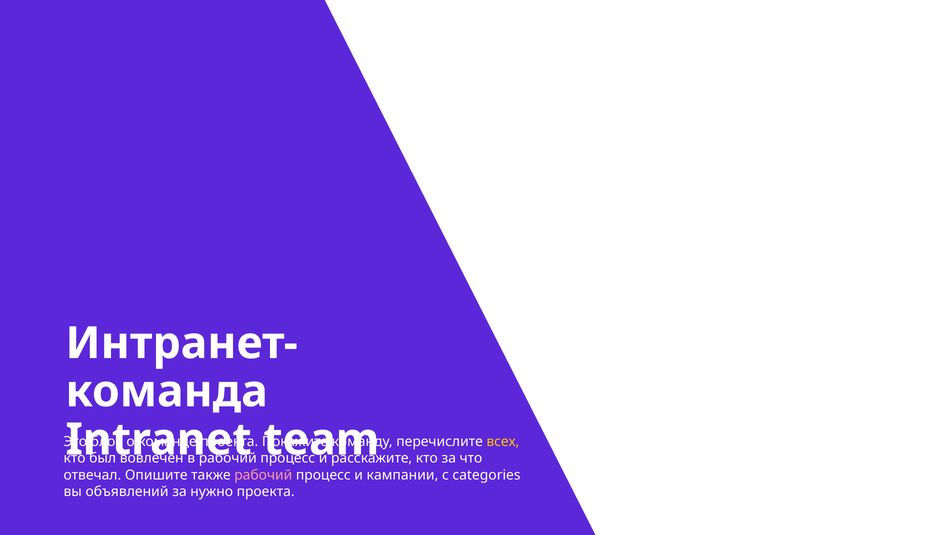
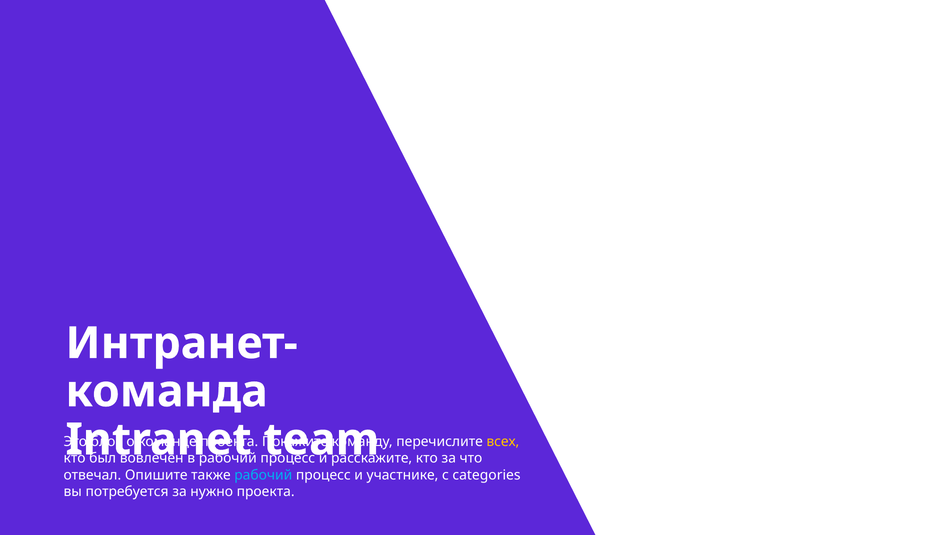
рабочий at (263, 475) colour: pink -> light blue
кампании: кампании -> участнике
объявлений: объявлений -> потребуется
